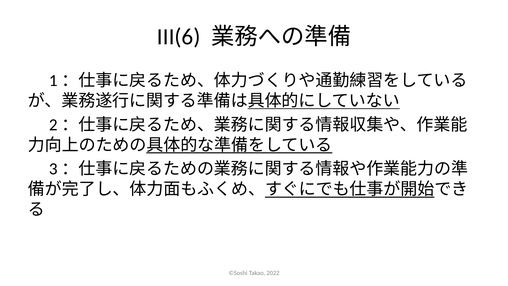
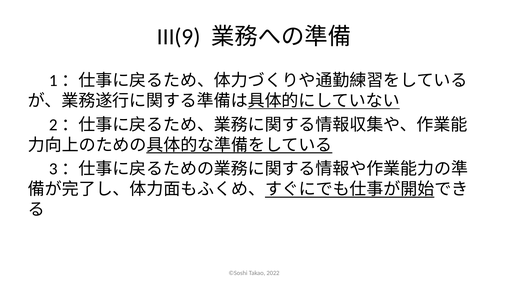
III(6: III(6 -> III(9
